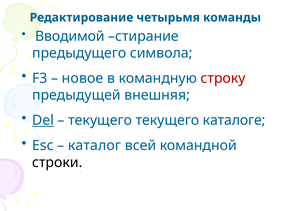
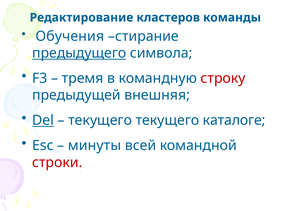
четырьмя: четырьмя -> кластеров
Вводимой: Вводимой -> Обучения
предыдущего underline: none -> present
новое: новое -> тремя
каталог: каталог -> минуты
строки colour: black -> red
